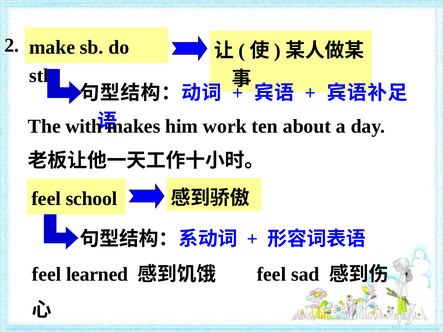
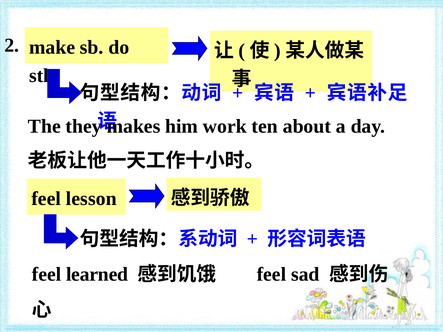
with: with -> they
school: school -> lesson
